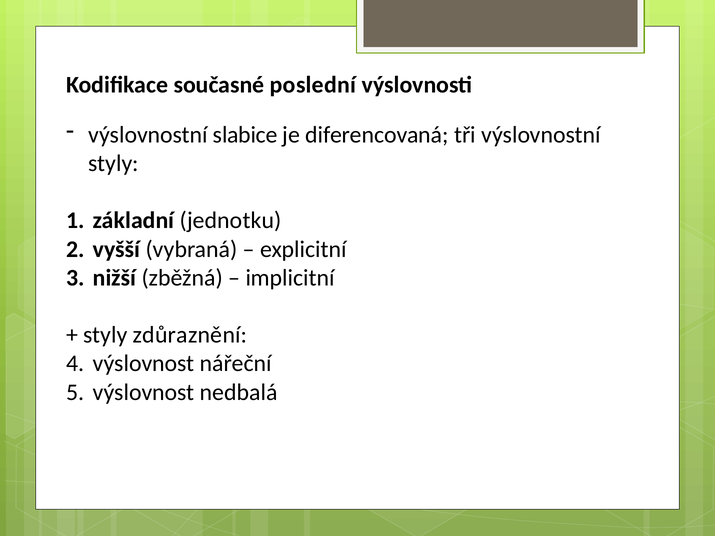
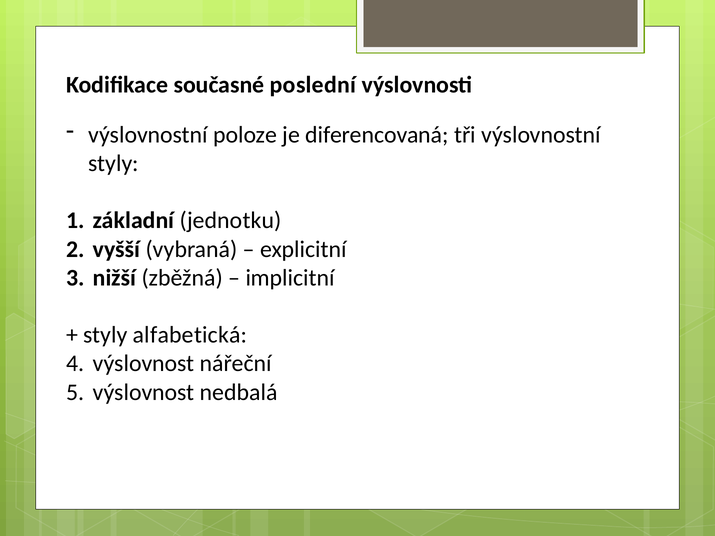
slabice: slabice -> poloze
zdůraznění: zdůraznění -> alfabetická
